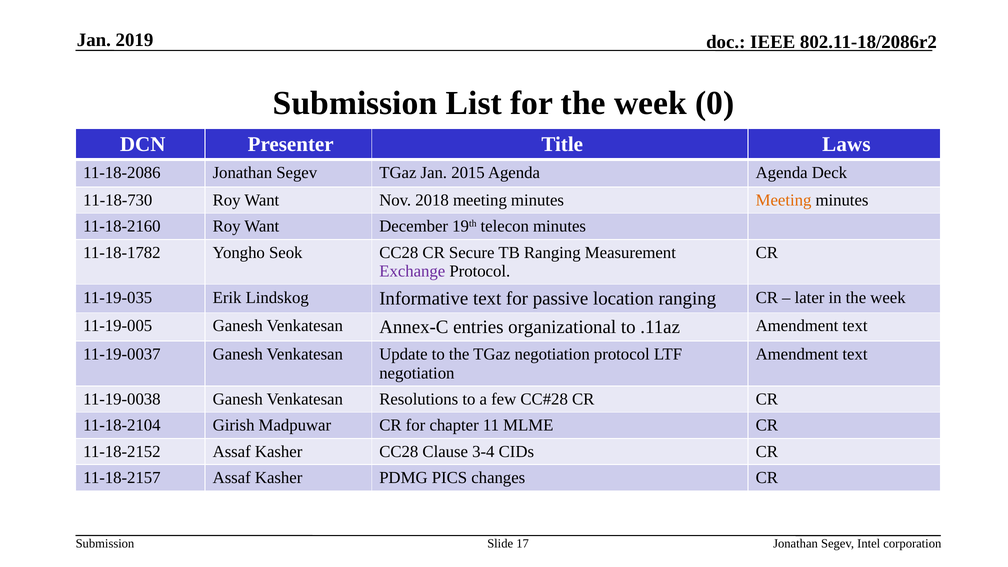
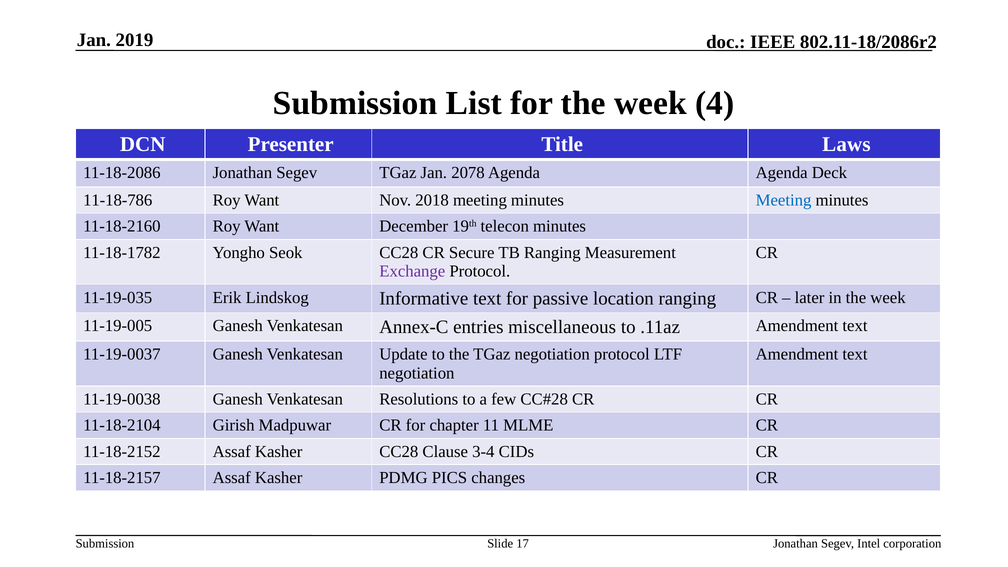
0: 0 -> 4
2015: 2015 -> 2078
11-18-730: 11-18-730 -> 11-18-786
Meeting at (784, 200) colour: orange -> blue
organizational: organizational -> miscellaneous
